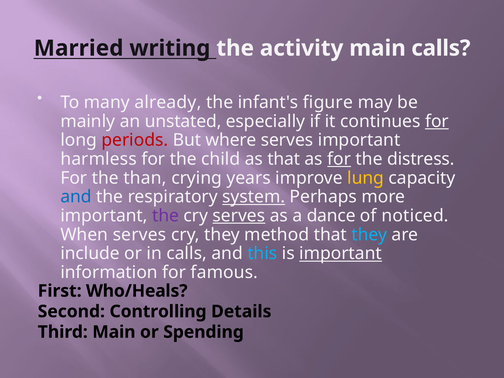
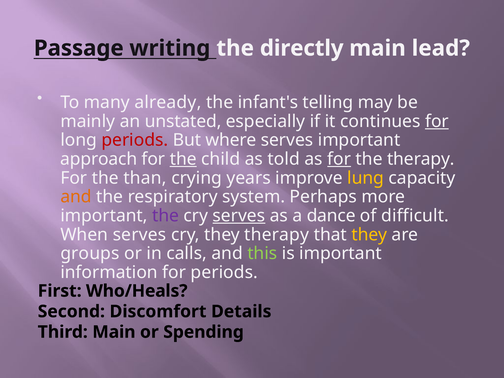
Married: Married -> Passage
activity: activity -> directly
main calls: calls -> lead
figure: figure -> telling
harmless: harmless -> approach
the at (183, 159) underline: none -> present
as that: that -> told
the distress: distress -> therapy
and at (76, 197) colour: blue -> orange
system underline: present -> none
noticed: noticed -> difficult
they method: method -> therapy
they at (369, 235) colour: light blue -> yellow
include: include -> groups
this colour: light blue -> light green
important at (341, 254) underline: present -> none
for famous: famous -> periods
Controlling: Controlling -> Discomfort
